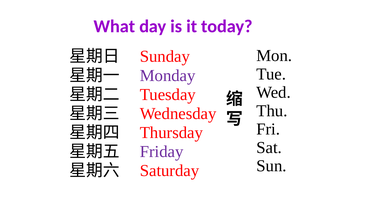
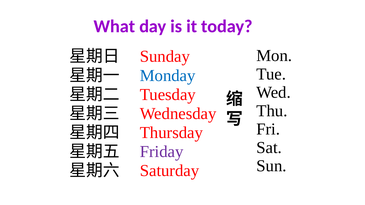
Monday colour: purple -> blue
